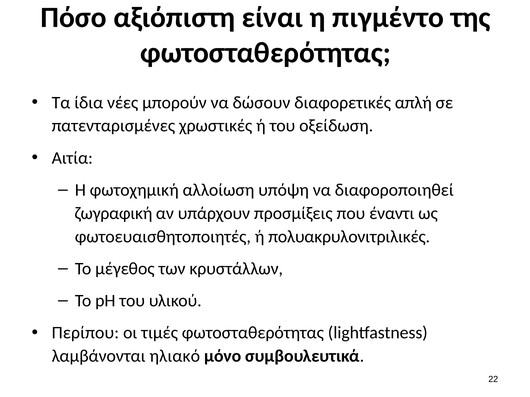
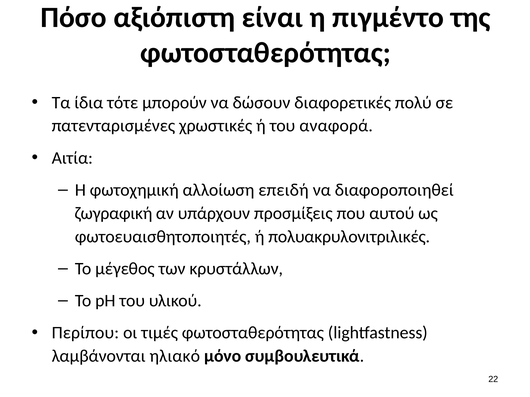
νέες: νέες -> τότε
απλή: απλή -> πολύ
οξείδωση: οξείδωση -> αναφορά
υπόψη: υπόψη -> επειδή
έναντι: έναντι -> αυτού
